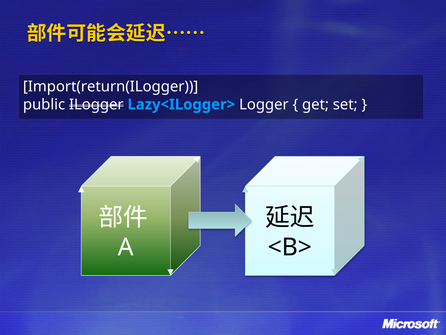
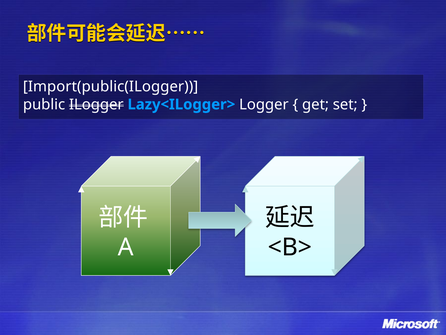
Import(return(ILogger: Import(return(ILogger -> Import(public(ILogger
